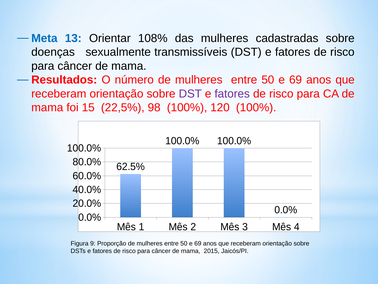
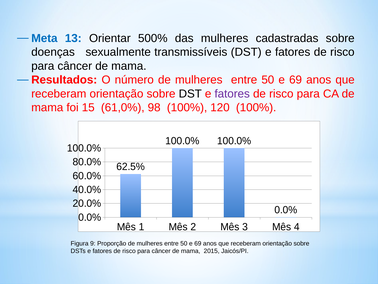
108%: 108% -> 500%
DST at (190, 94) colour: purple -> black
22,5%: 22,5% -> 61,0%
